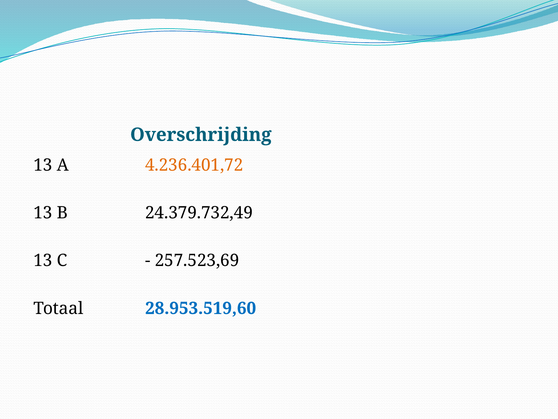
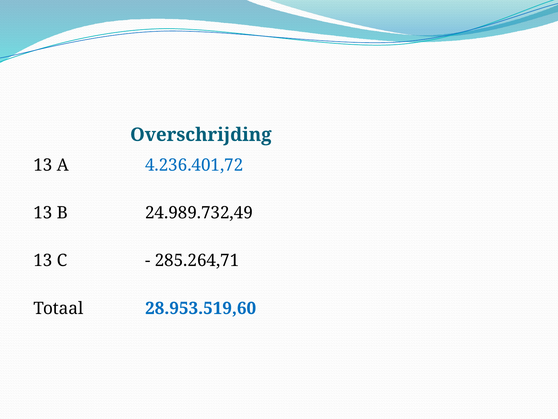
4.236.401,72 colour: orange -> blue
24.379.732,49: 24.379.732,49 -> 24.989.732,49
257.523,69: 257.523,69 -> 285.264,71
